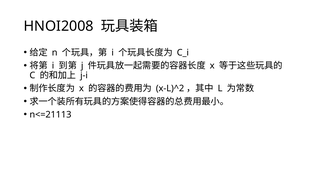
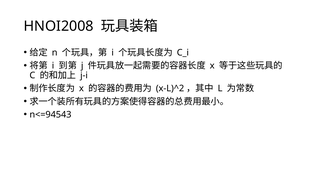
n<=21113: n<=21113 -> n<=94543
